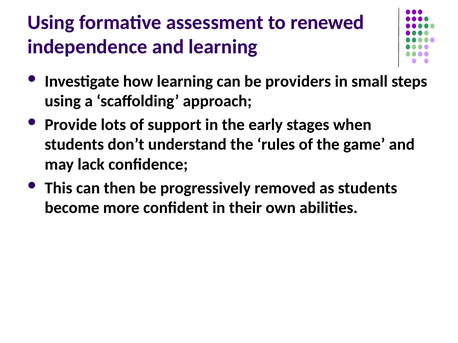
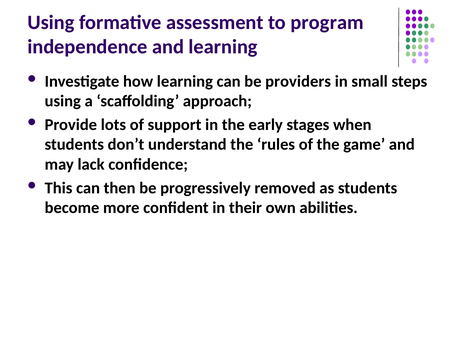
renewed: renewed -> program
